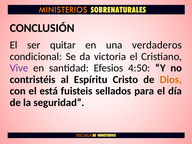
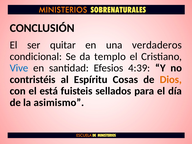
victoria: victoria -> templo
Vive colour: purple -> blue
4:50: 4:50 -> 4:39
Cristo: Cristo -> Cosas
seguridad: seguridad -> asimismo
